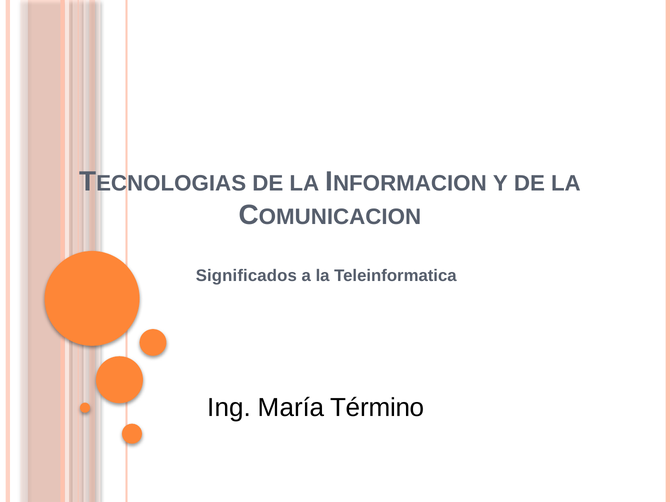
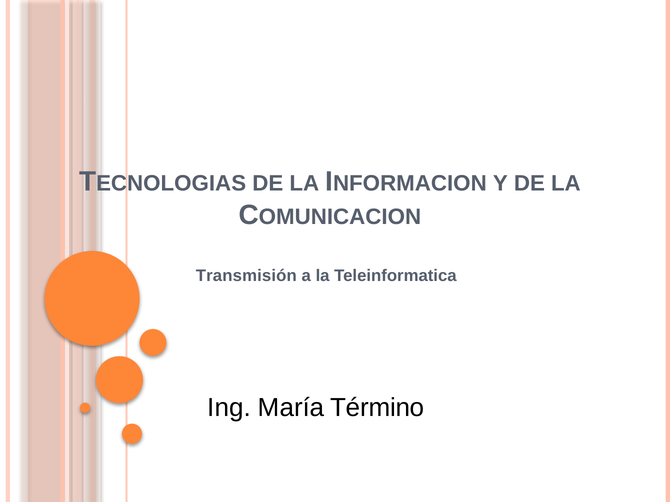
Significados: Significados -> Transmisión
